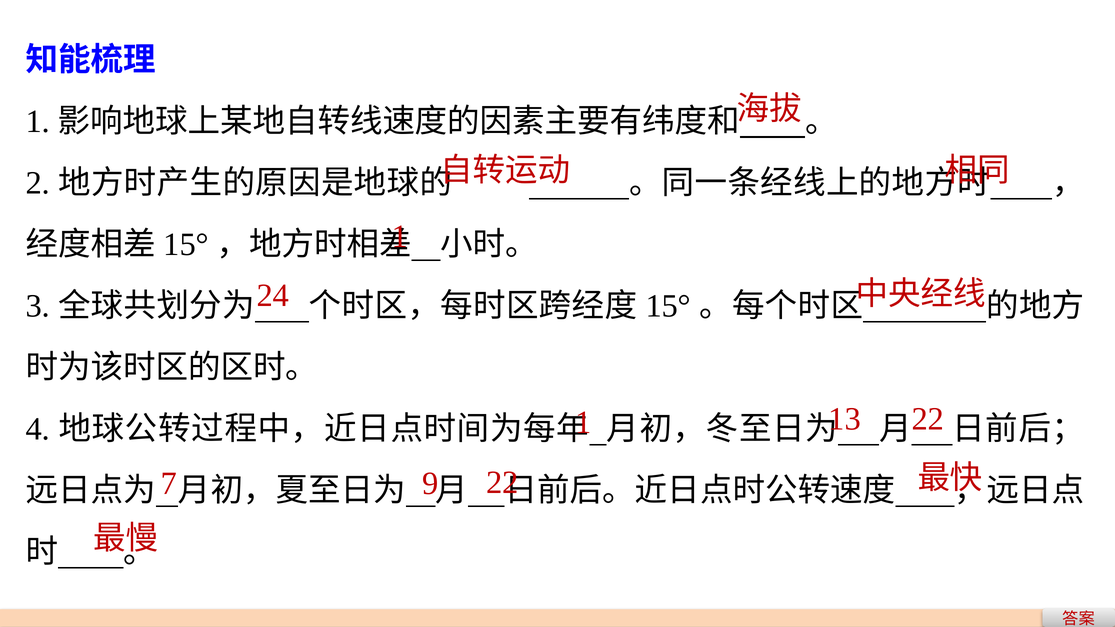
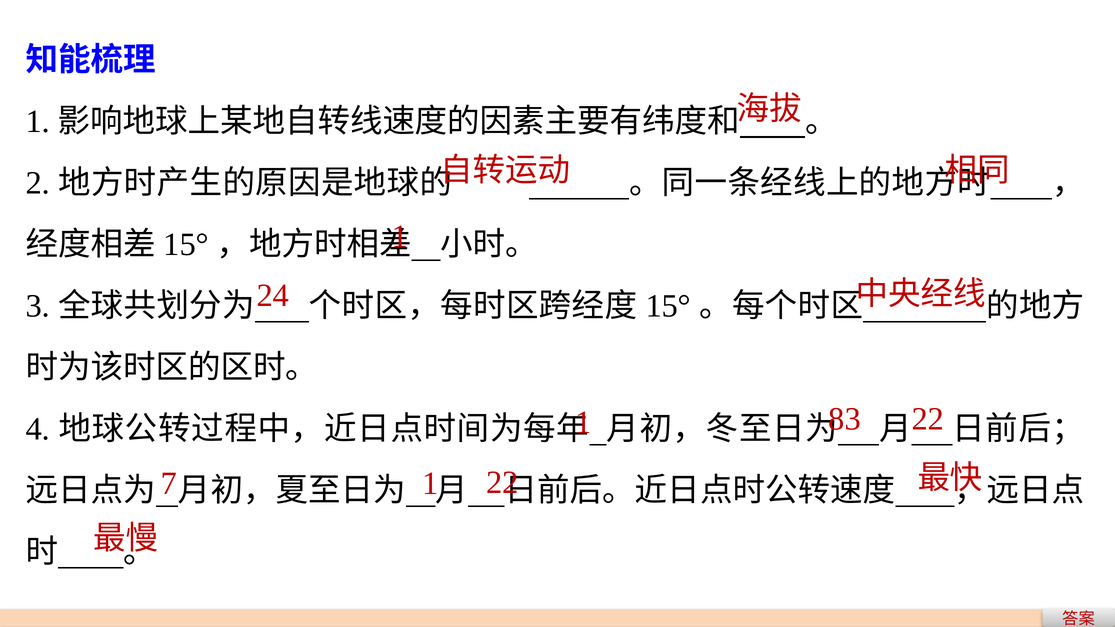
13: 13 -> 83
7 9: 9 -> 1
